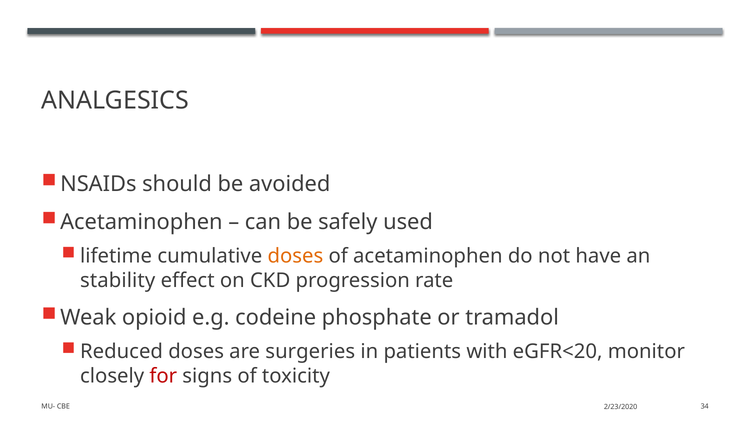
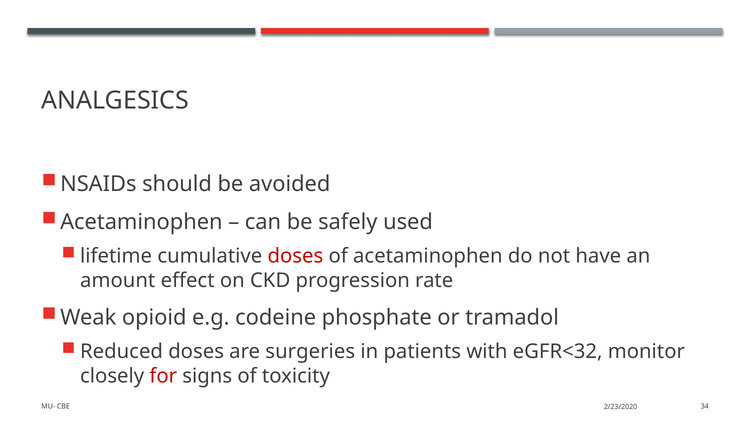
doses at (295, 256) colour: orange -> red
stability: stability -> amount
eGFR<20: eGFR<20 -> eGFR<32
